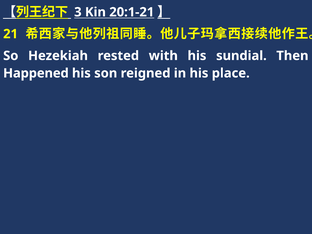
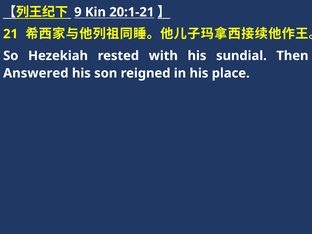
3: 3 -> 9
Happened: Happened -> Answered
